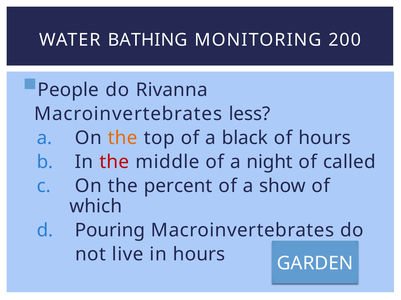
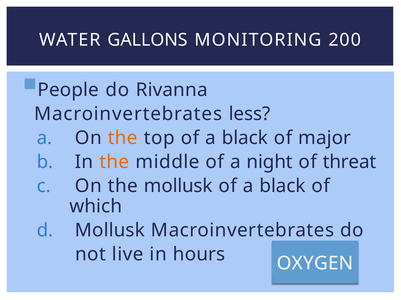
BATHING: BATHING -> GALLONS
of hours: hours -> major
the at (114, 162) colour: red -> orange
called: called -> threat
the percent: percent -> mollusk
show at (283, 186): show -> black
Pouring at (110, 231): Pouring -> Mollusk
GARDEN: GARDEN -> OXYGEN
